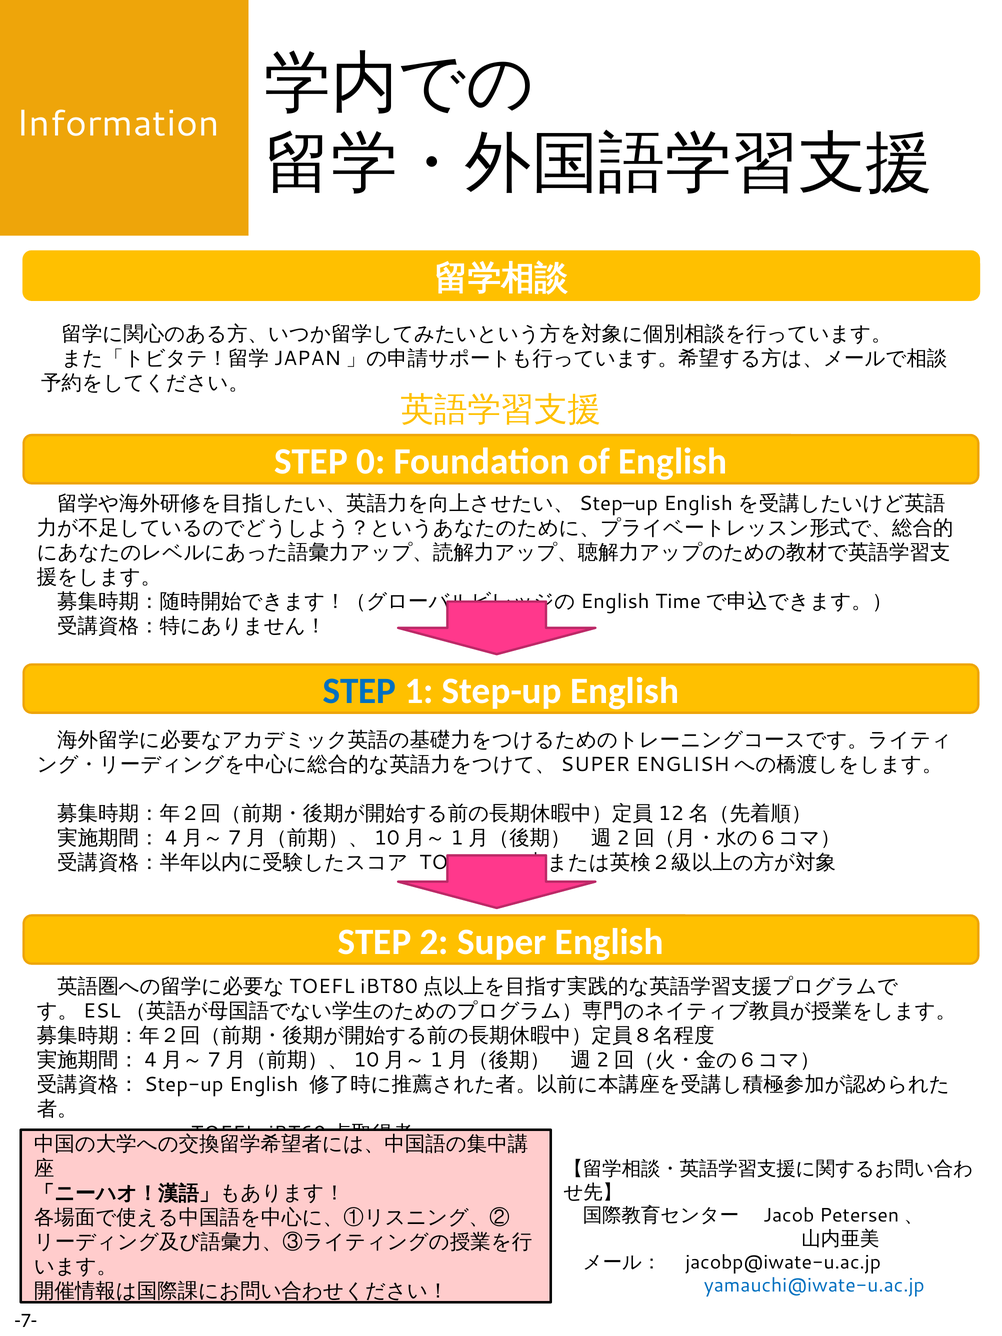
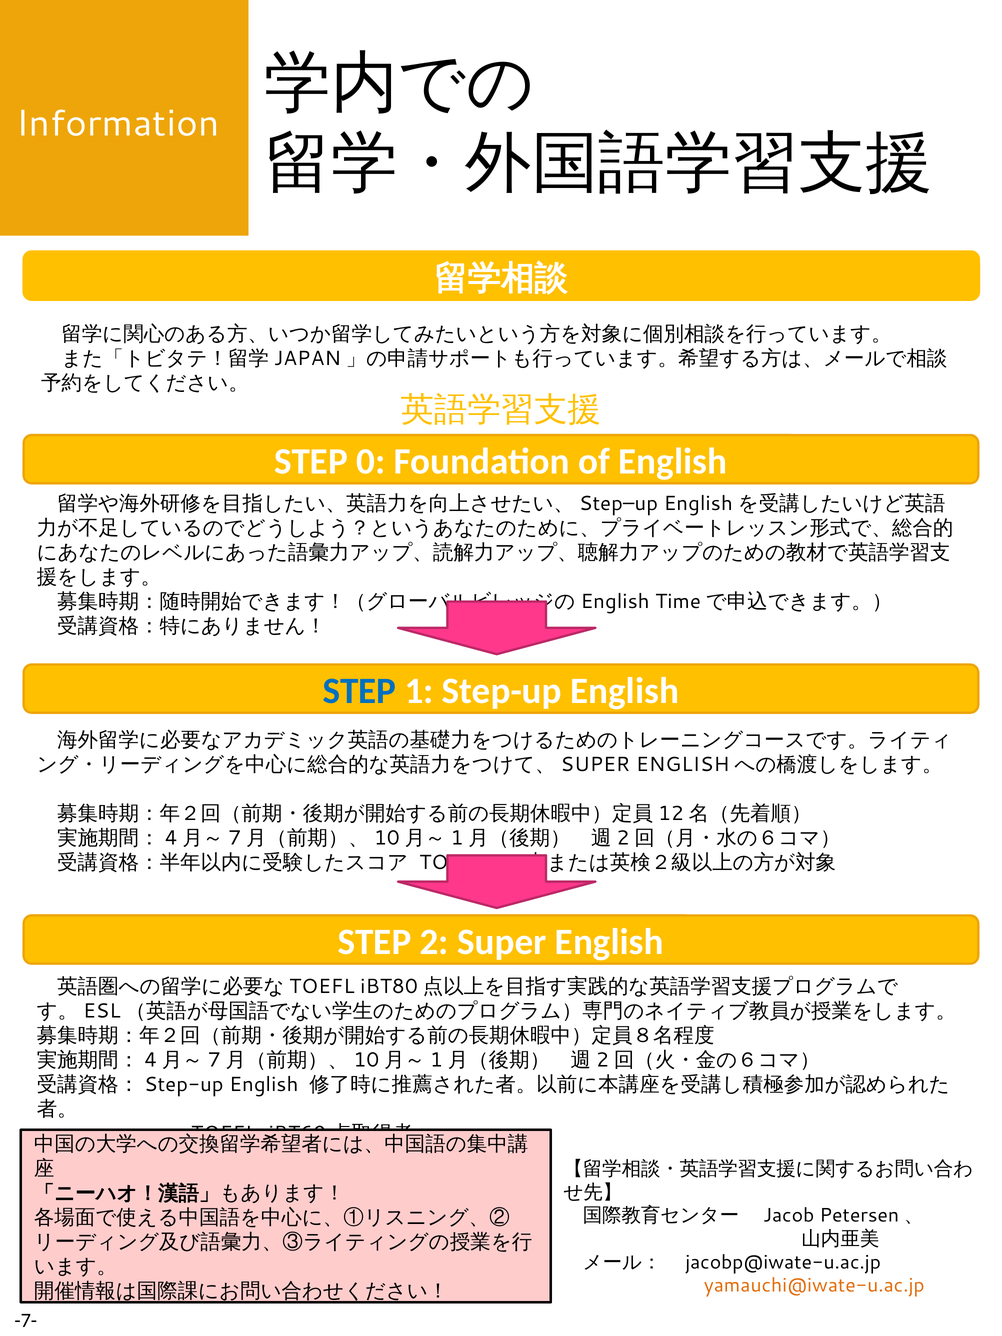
yamauchi@iwate-u.ac.jp colour: blue -> orange
